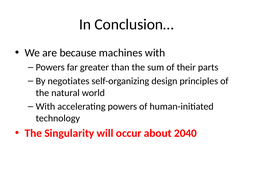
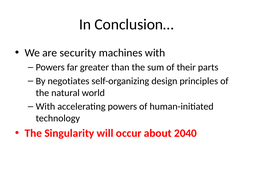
because: because -> security
